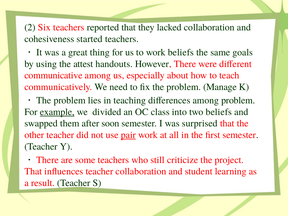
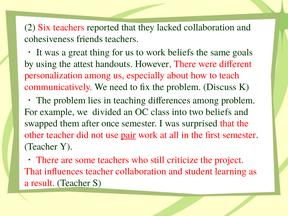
started: started -> friends
communicative: communicative -> personalization
Manage: Manage -> Discuss
example underline: present -> none
soon: soon -> once
